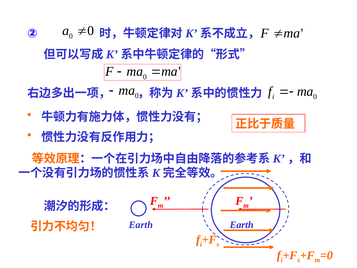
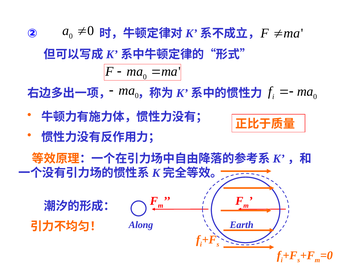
Earth at (141, 225): Earth -> Along
